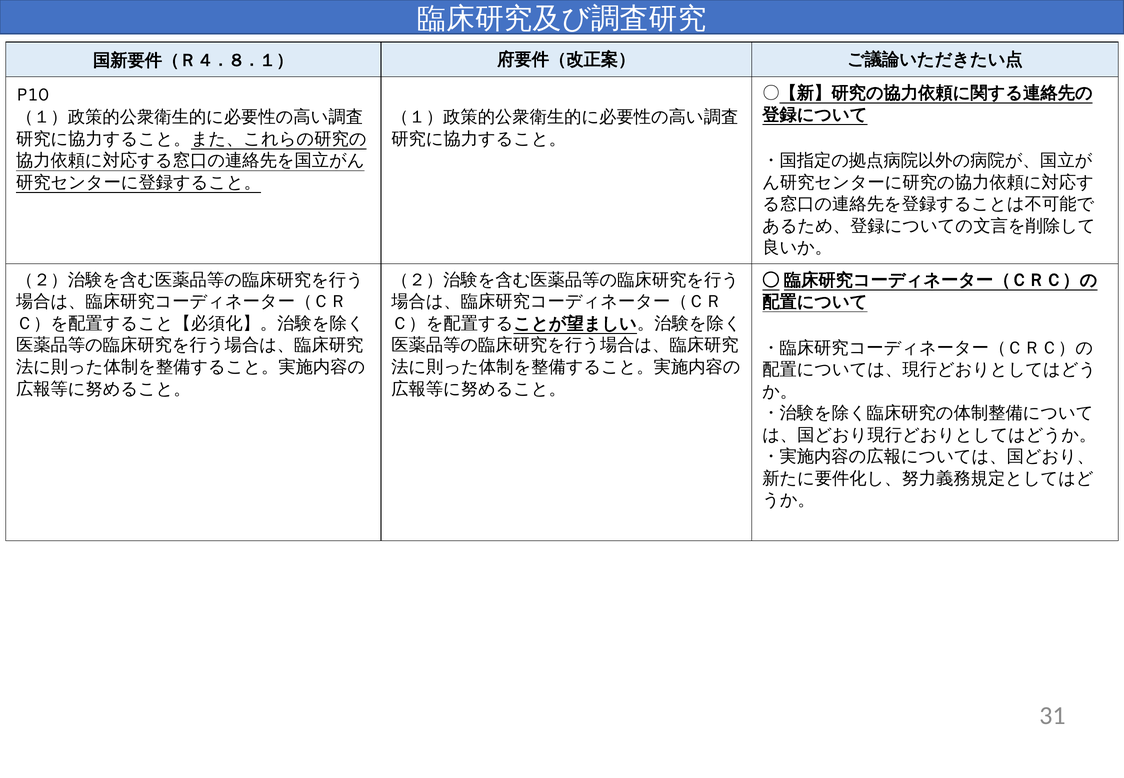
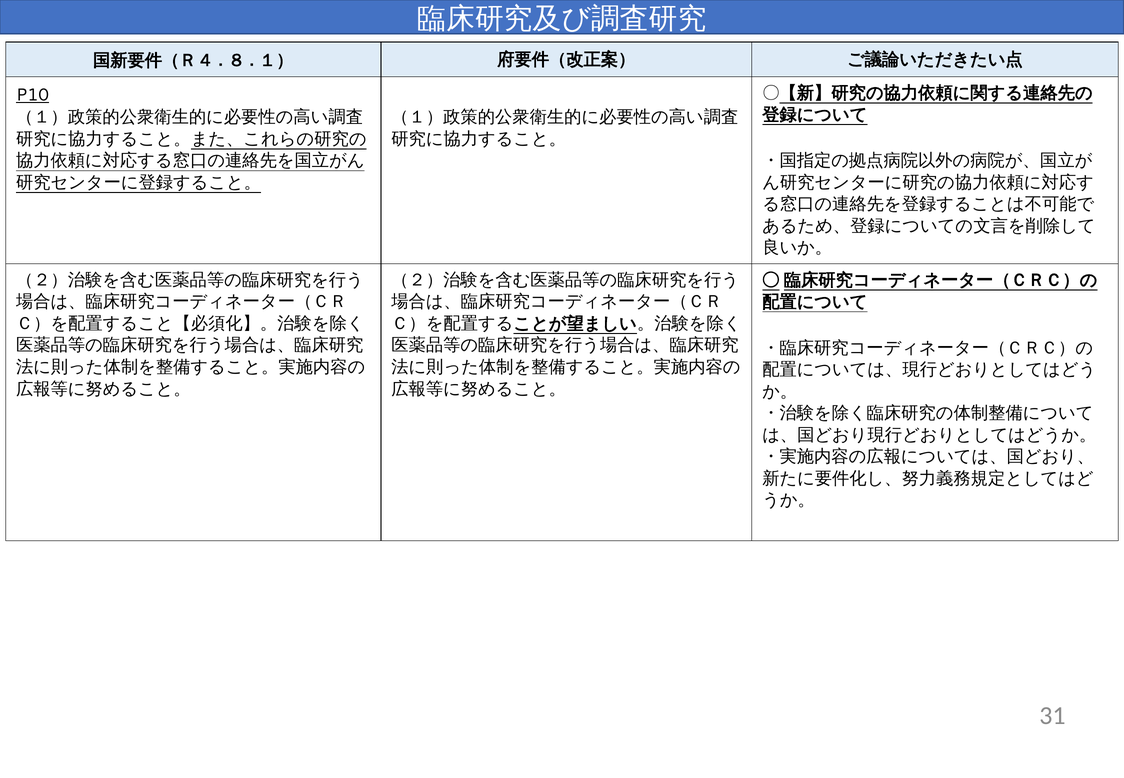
P10 underline: none -> present
